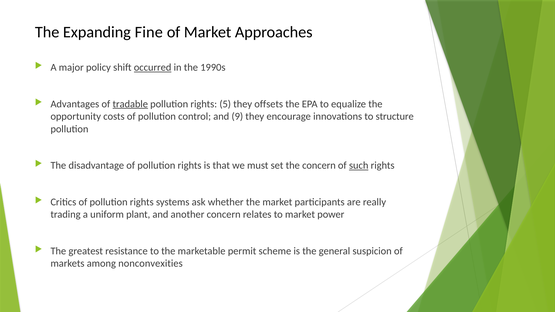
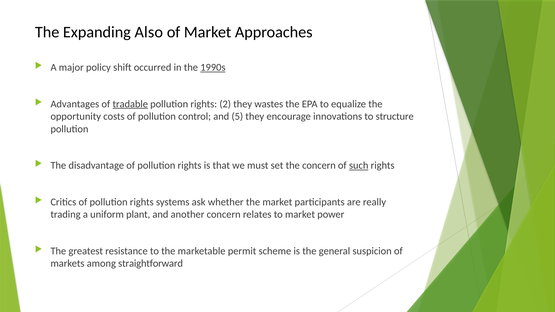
Fine: Fine -> Also
occurred underline: present -> none
1990s underline: none -> present
5: 5 -> 2
offsets: offsets -> wastes
9: 9 -> 5
nonconvexities: nonconvexities -> straightforward
